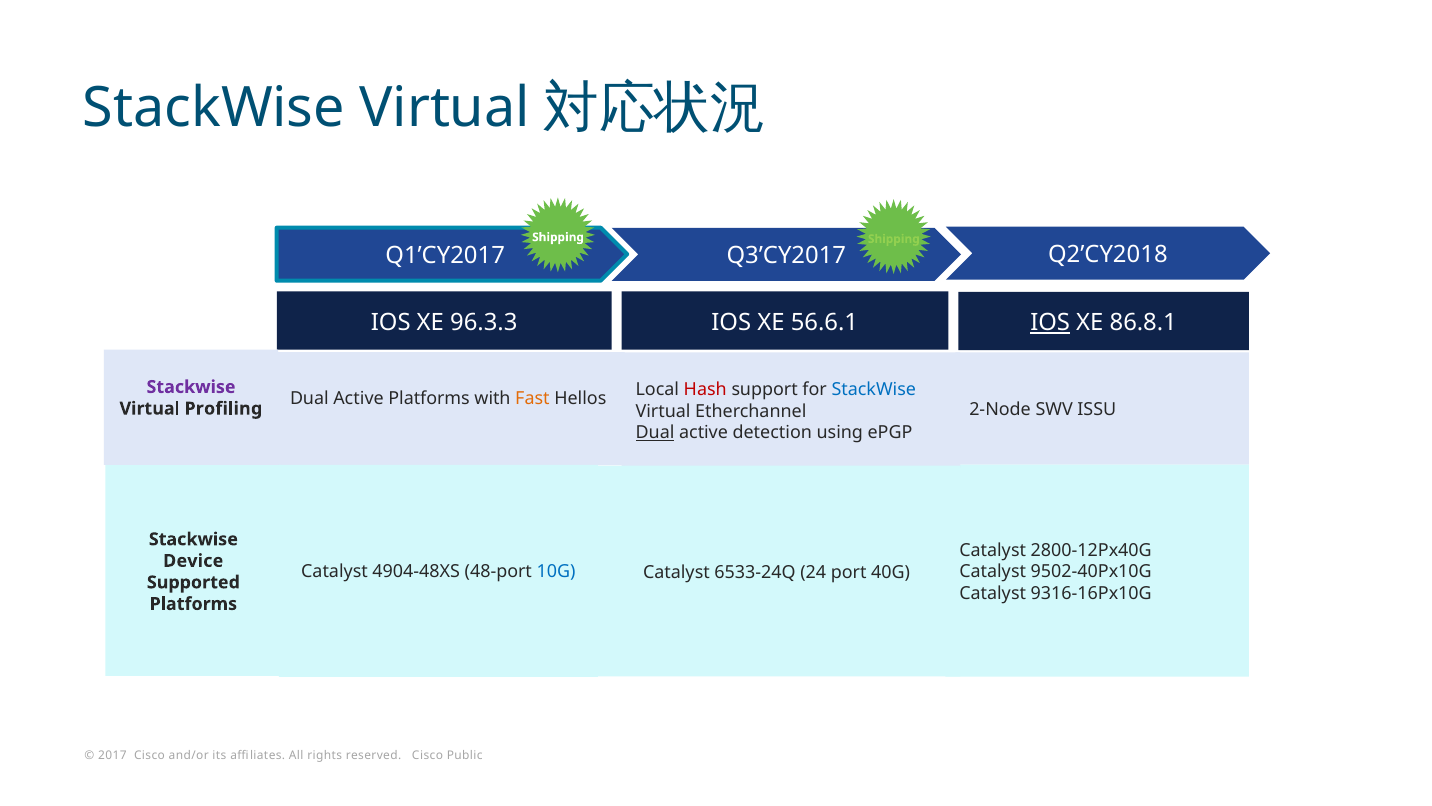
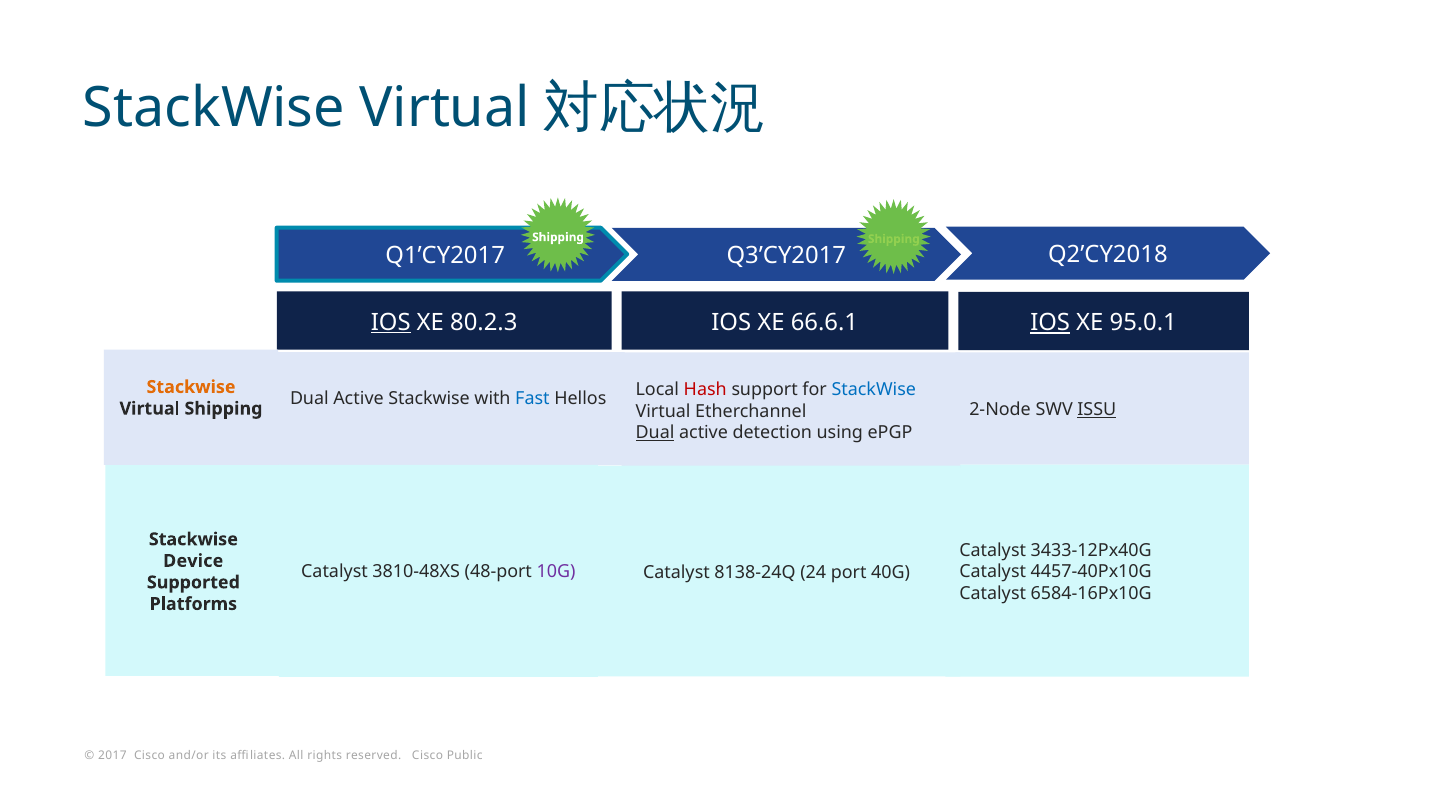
IOS at (391, 322) underline: none -> present
96.3.3: 96.3.3 -> 80.2.3
56.6.1: 56.6.1 -> 66.6.1
86.8.1: 86.8.1 -> 95.0.1
Stackwise at (191, 387) colour: purple -> orange
Active Platforms: Platforms -> Stackwise
Fast colour: orange -> blue
ISSU underline: none -> present
Virtual Profiling: Profiling -> Shipping
2800-12Px40G: 2800-12Px40G -> 3433-12Px40G
9502-40Px10G: 9502-40Px10G -> 4457-40Px10G
4904-48XS: 4904-48XS -> 3810-48XS
10G colour: blue -> purple
6533-24Q: 6533-24Q -> 8138-24Q
9316-16Px10G: 9316-16Px10G -> 6584-16Px10G
